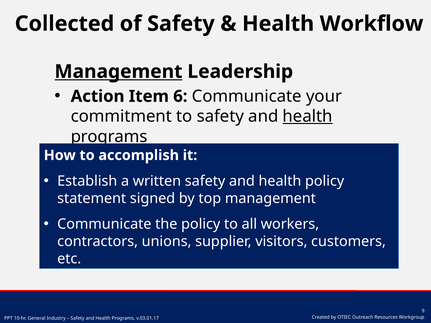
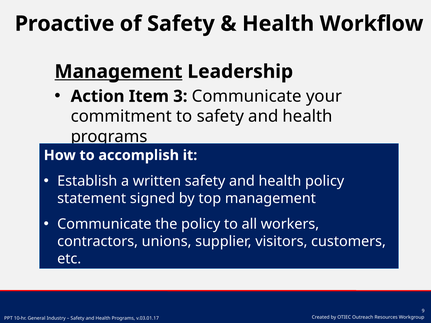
Collected: Collected -> Proactive
6: 6 -> 3
health at (308, 117) underline: present -> none
